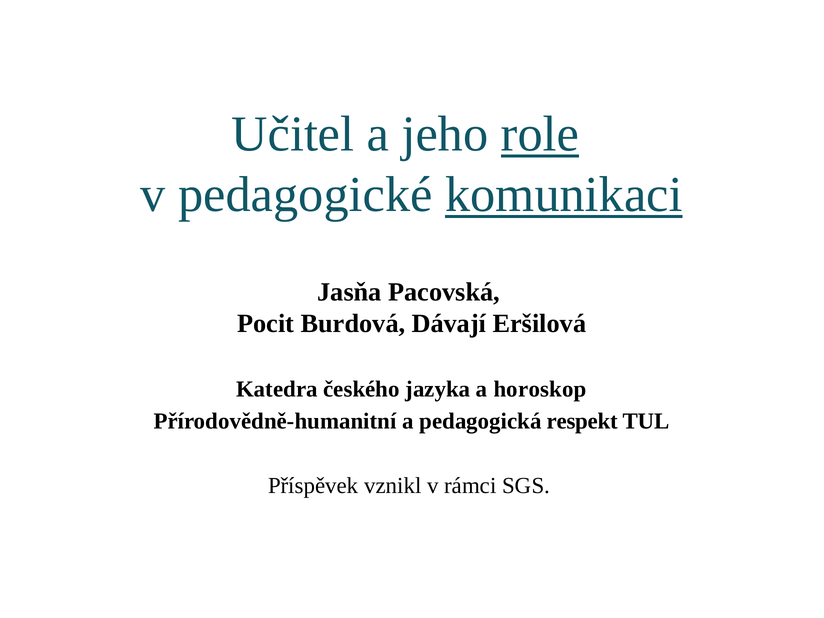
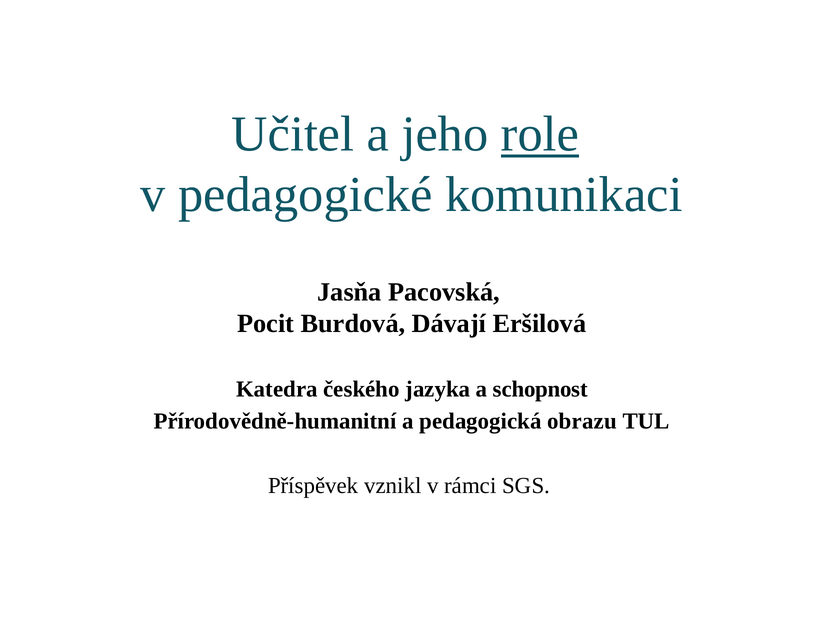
komunikaci underline: present -> none
horoskop: horoskop -> schopnost
respekt: respekt -> obrazu
